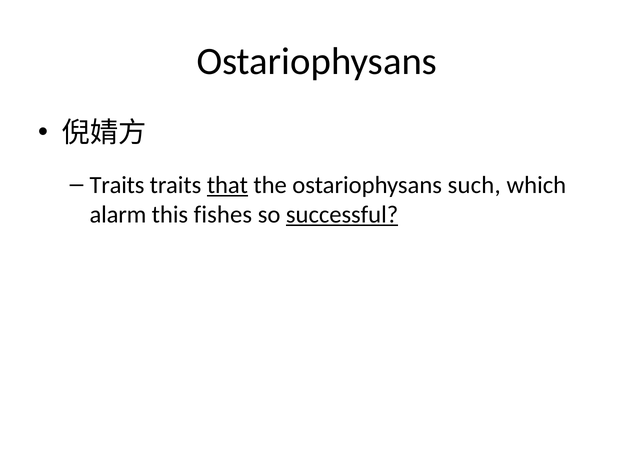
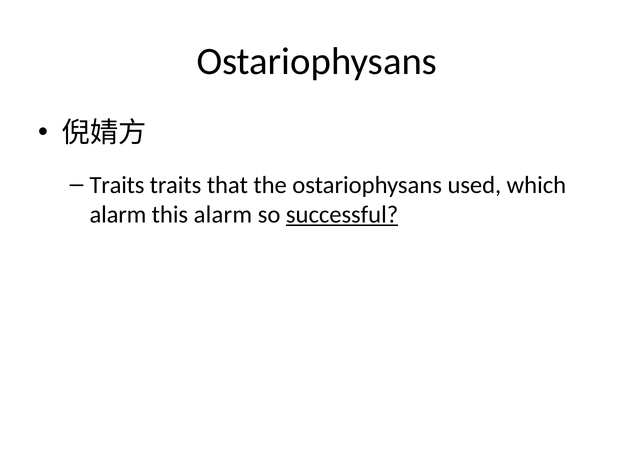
that underline: present -> none
such: such -> used
this fishes: fishes -> alarm
